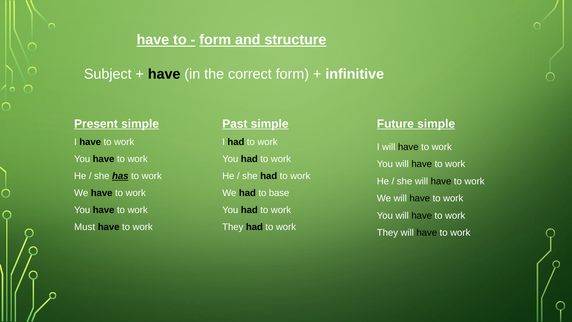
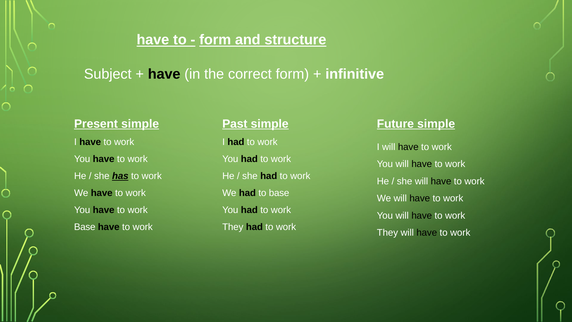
Must at (85, 227): Must -> Base
